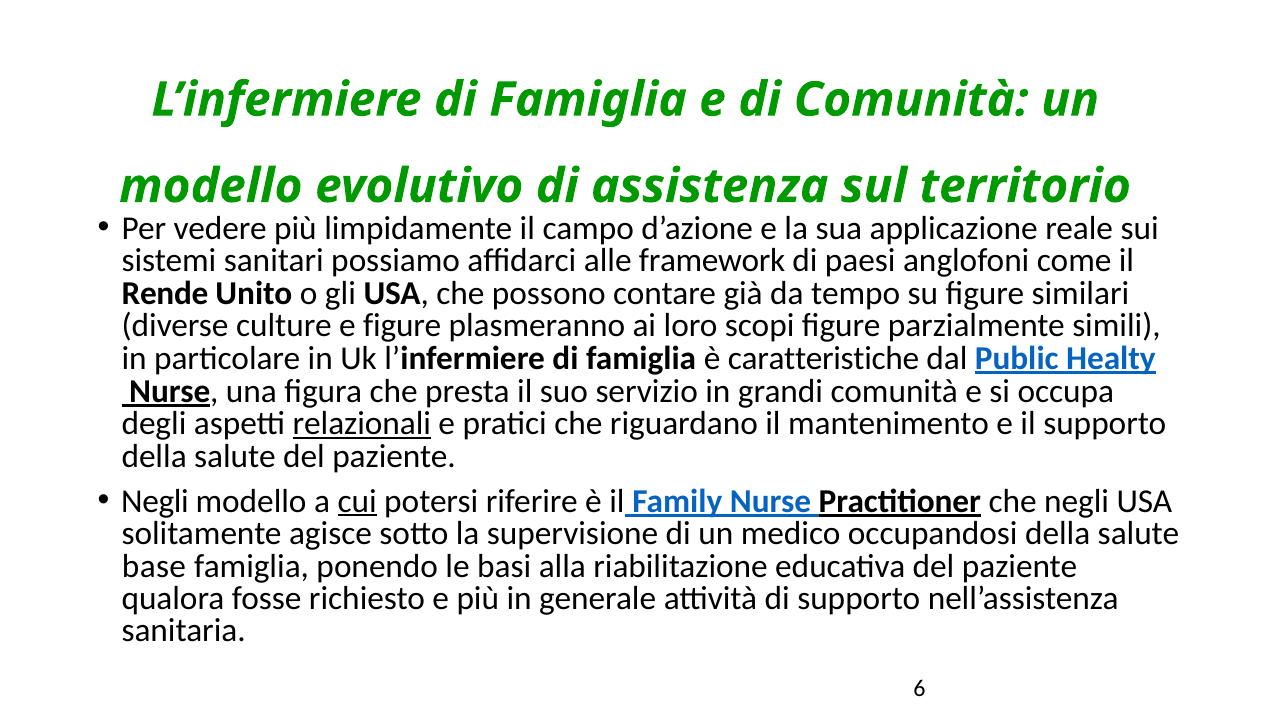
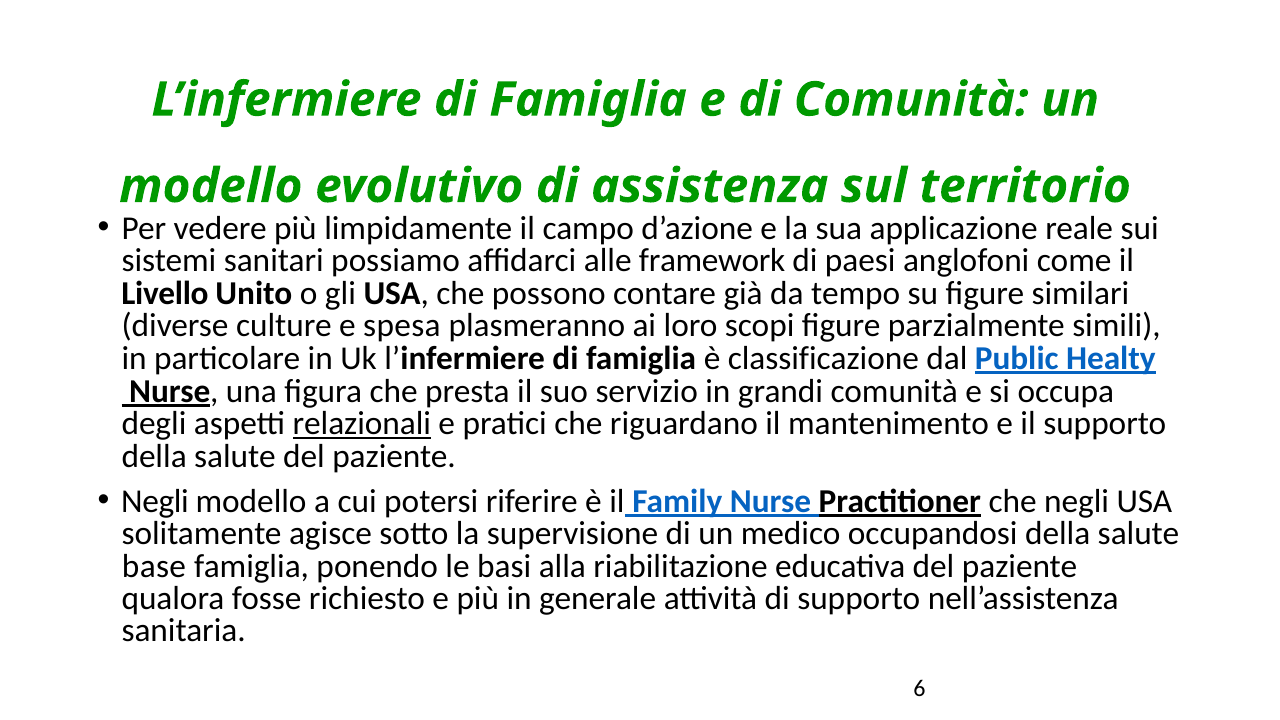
Rende: Rende -> Livello
e figure: figure -> spesa
caratteristiche: caratteristiche -> classificazione
cui underline: present -> none
